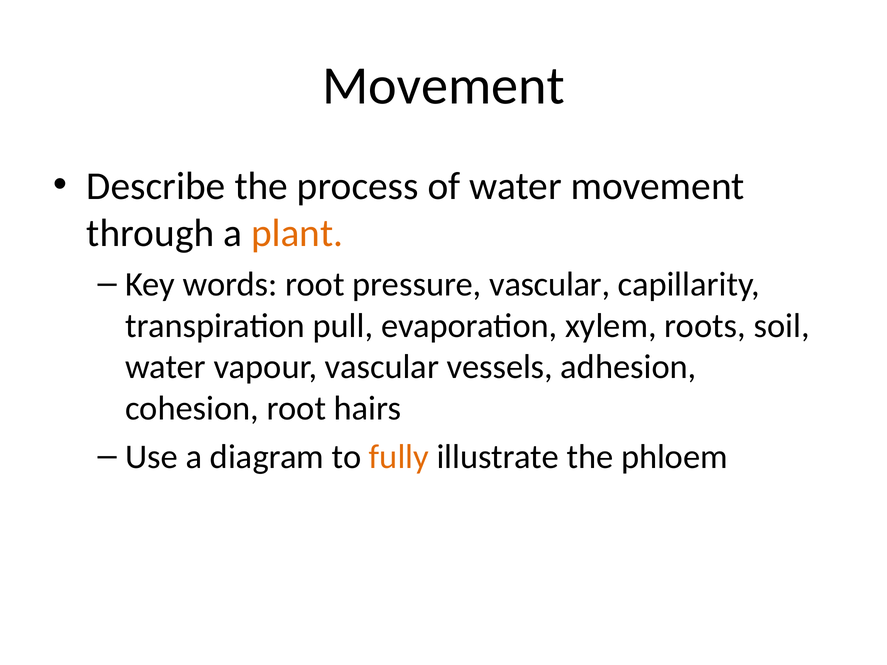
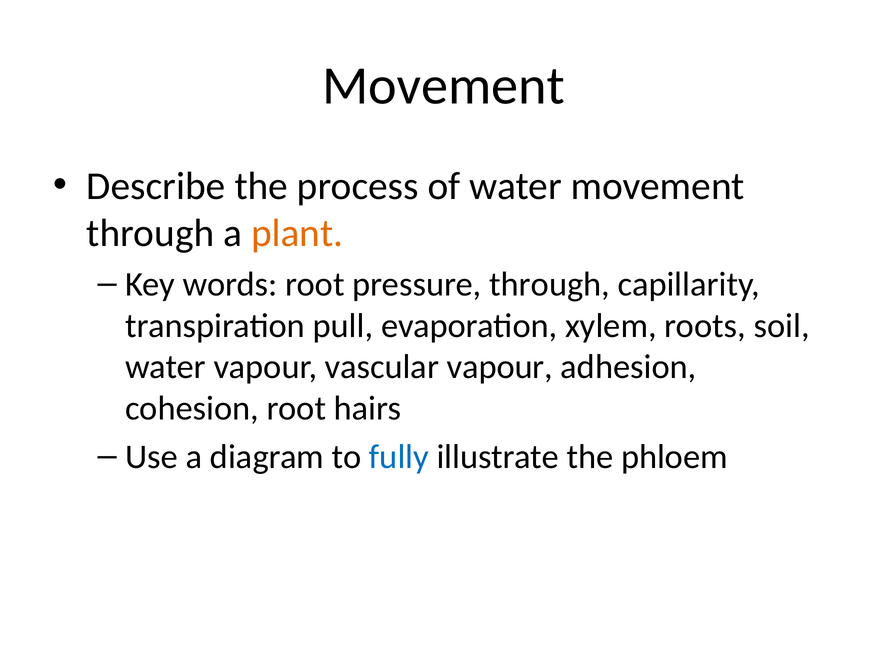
pressure vascular: vascular -> through
vascular vessels: vessels -> vapour
fully colour: orange -> blue
